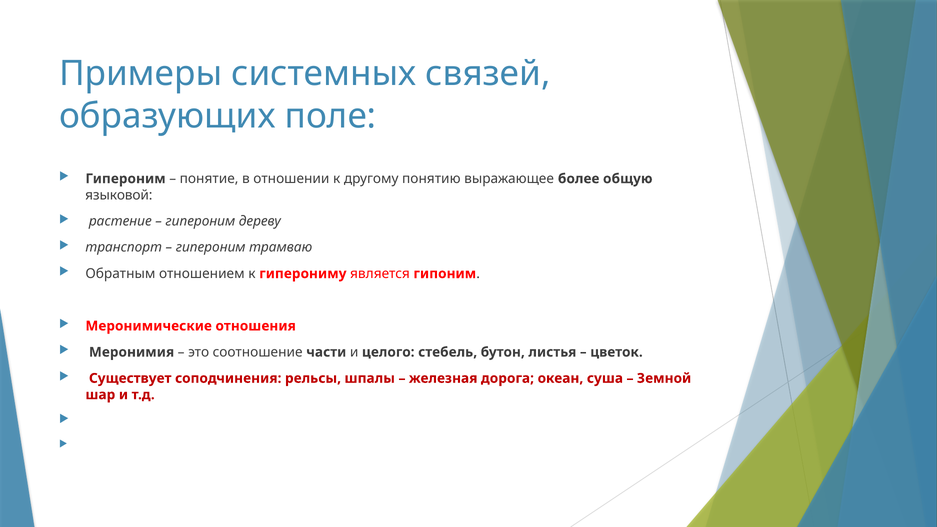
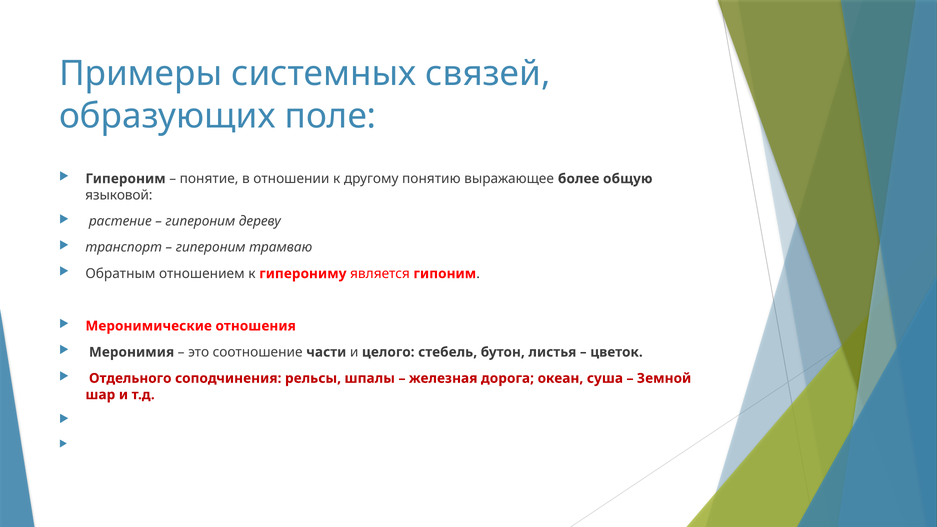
Существует: Существует -> Отдельного
